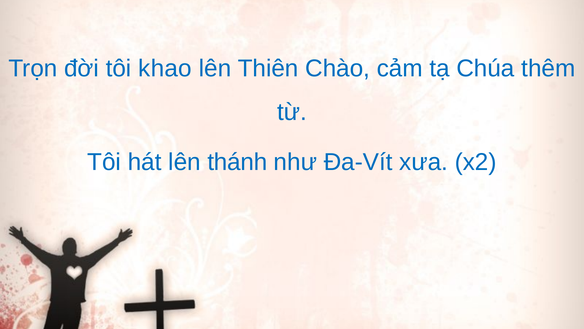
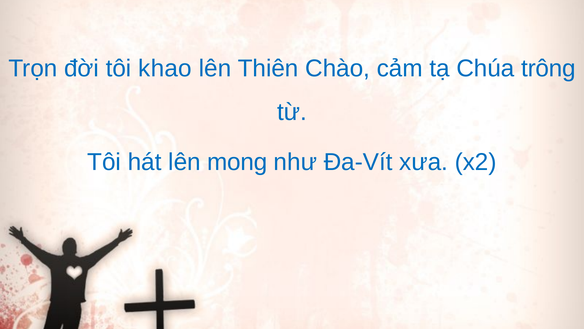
thêm: thêm -> trông
thánh: thánh -> mong
